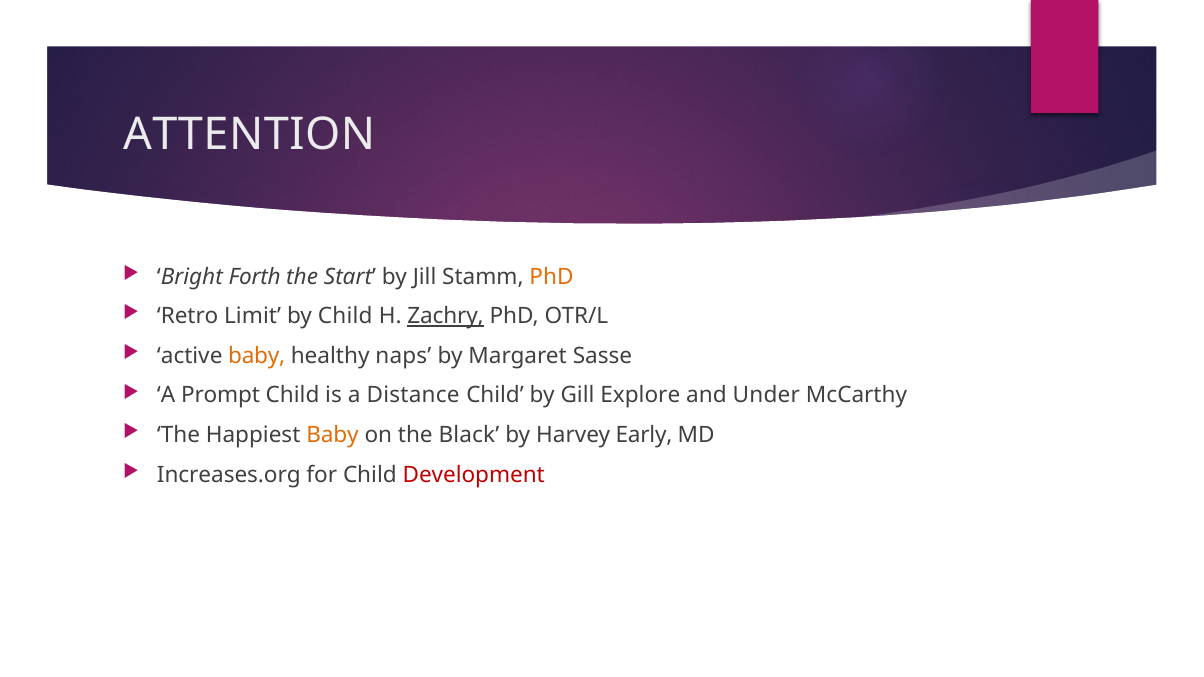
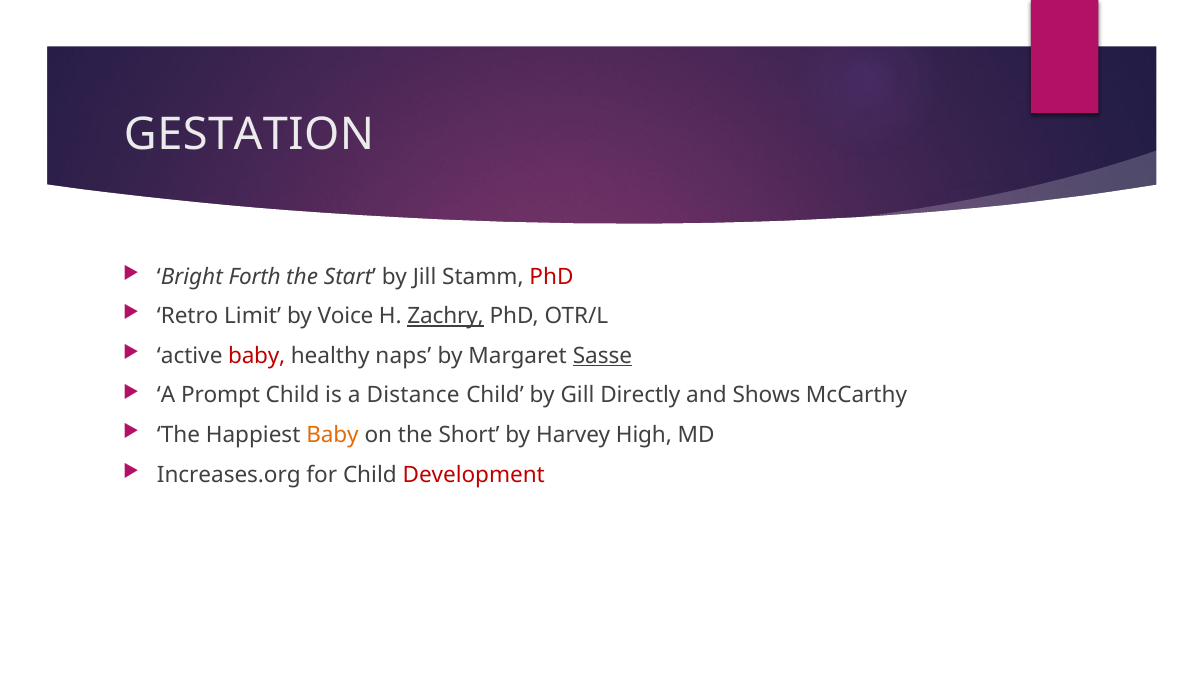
ATTENTION: ATTENTION -> GESTATION
PhD at (551, 277) colour: orange -> red
by Child: Child -> Voice
baby at (257, 356) colour: orange -> red
Sasse underline: none -> present
Explore: Explore -> Directly
Under: Under -> Shows
Black: Black -> Short
Early: Early -> High
